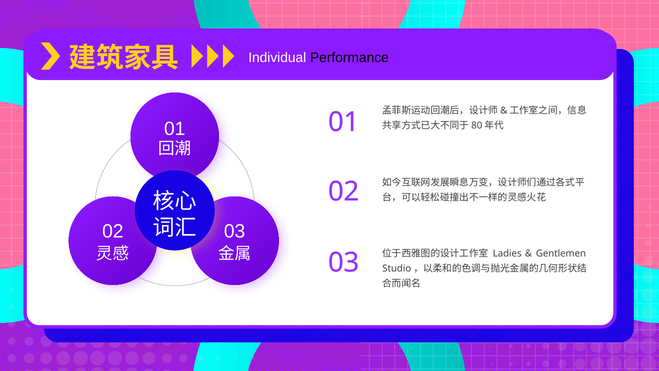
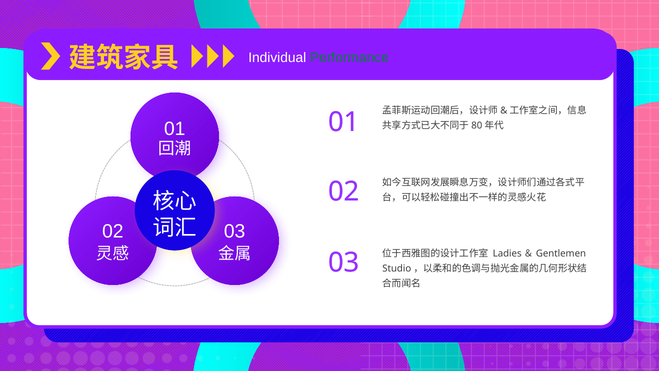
Performance colour: black -> green
